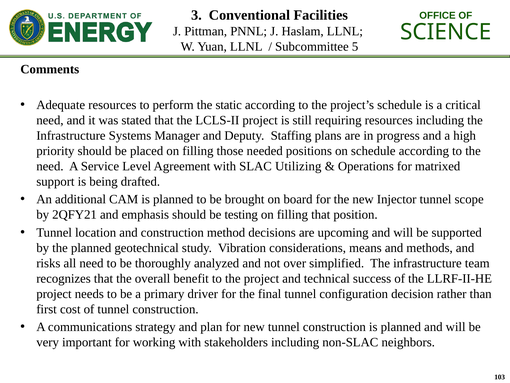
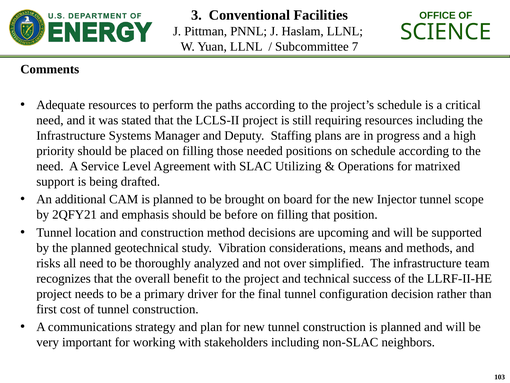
5: 5 -> 7
static: static -> paths
testing: testing -> before
